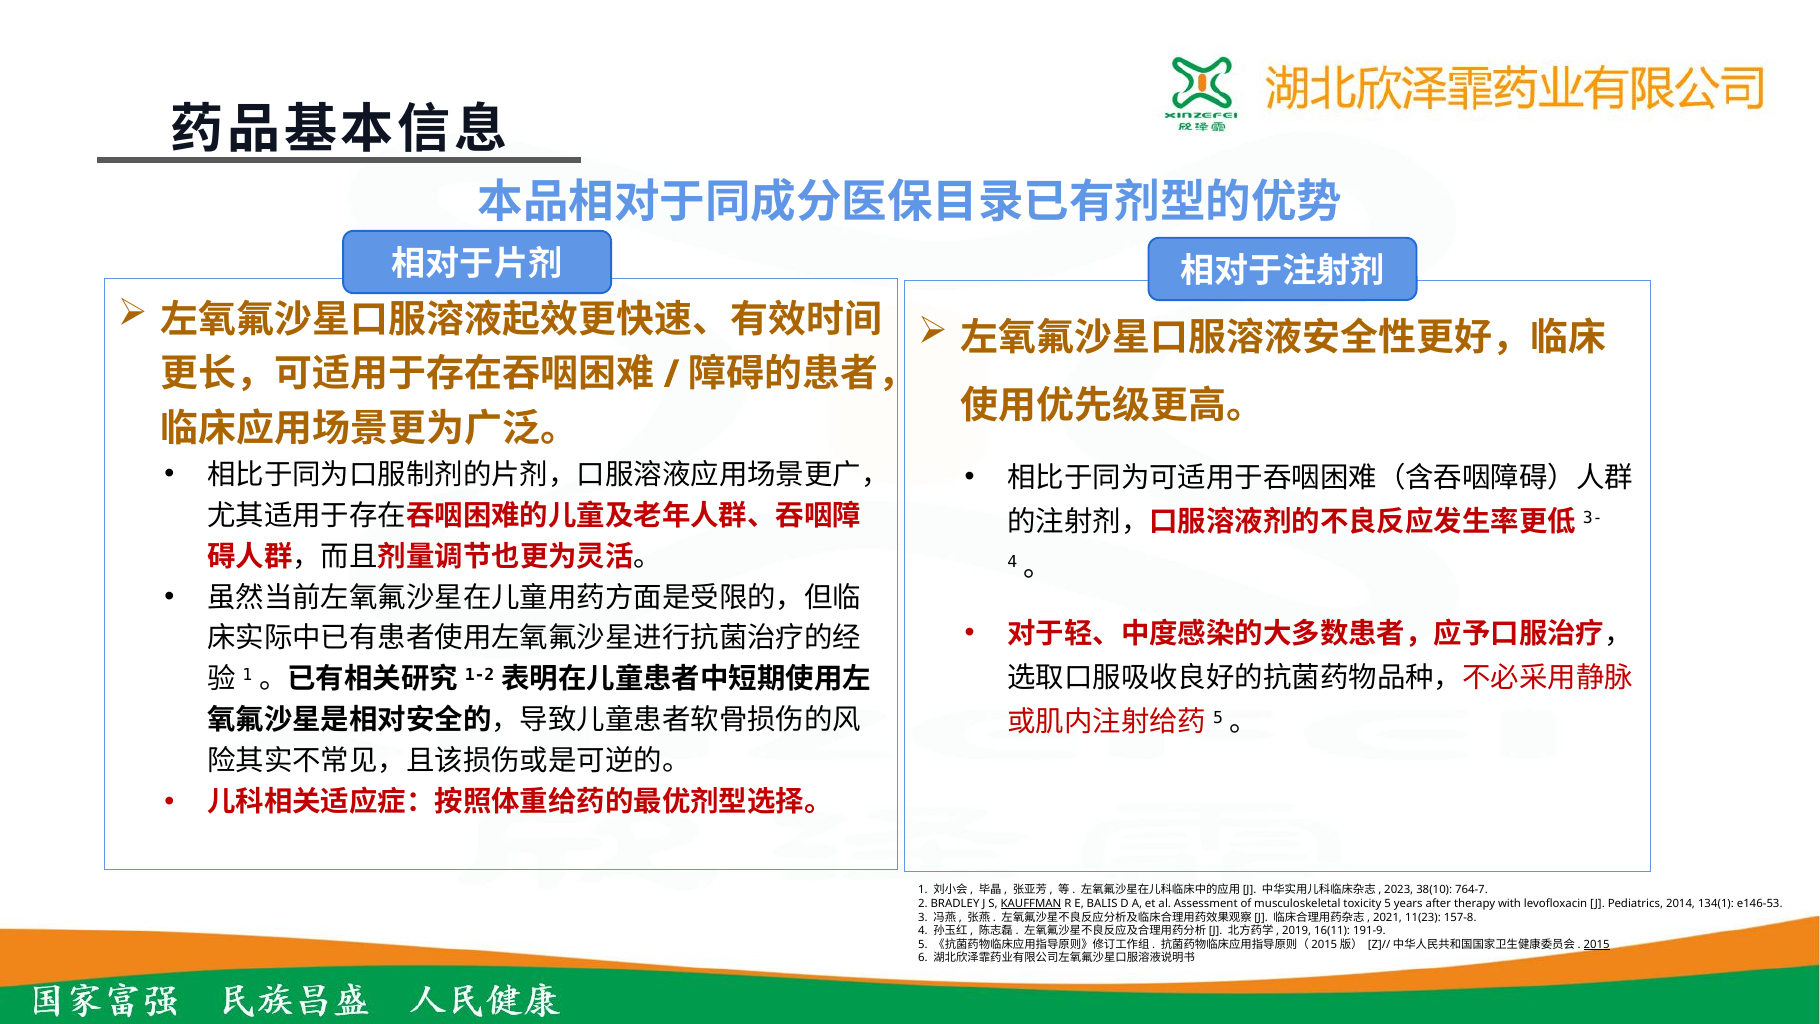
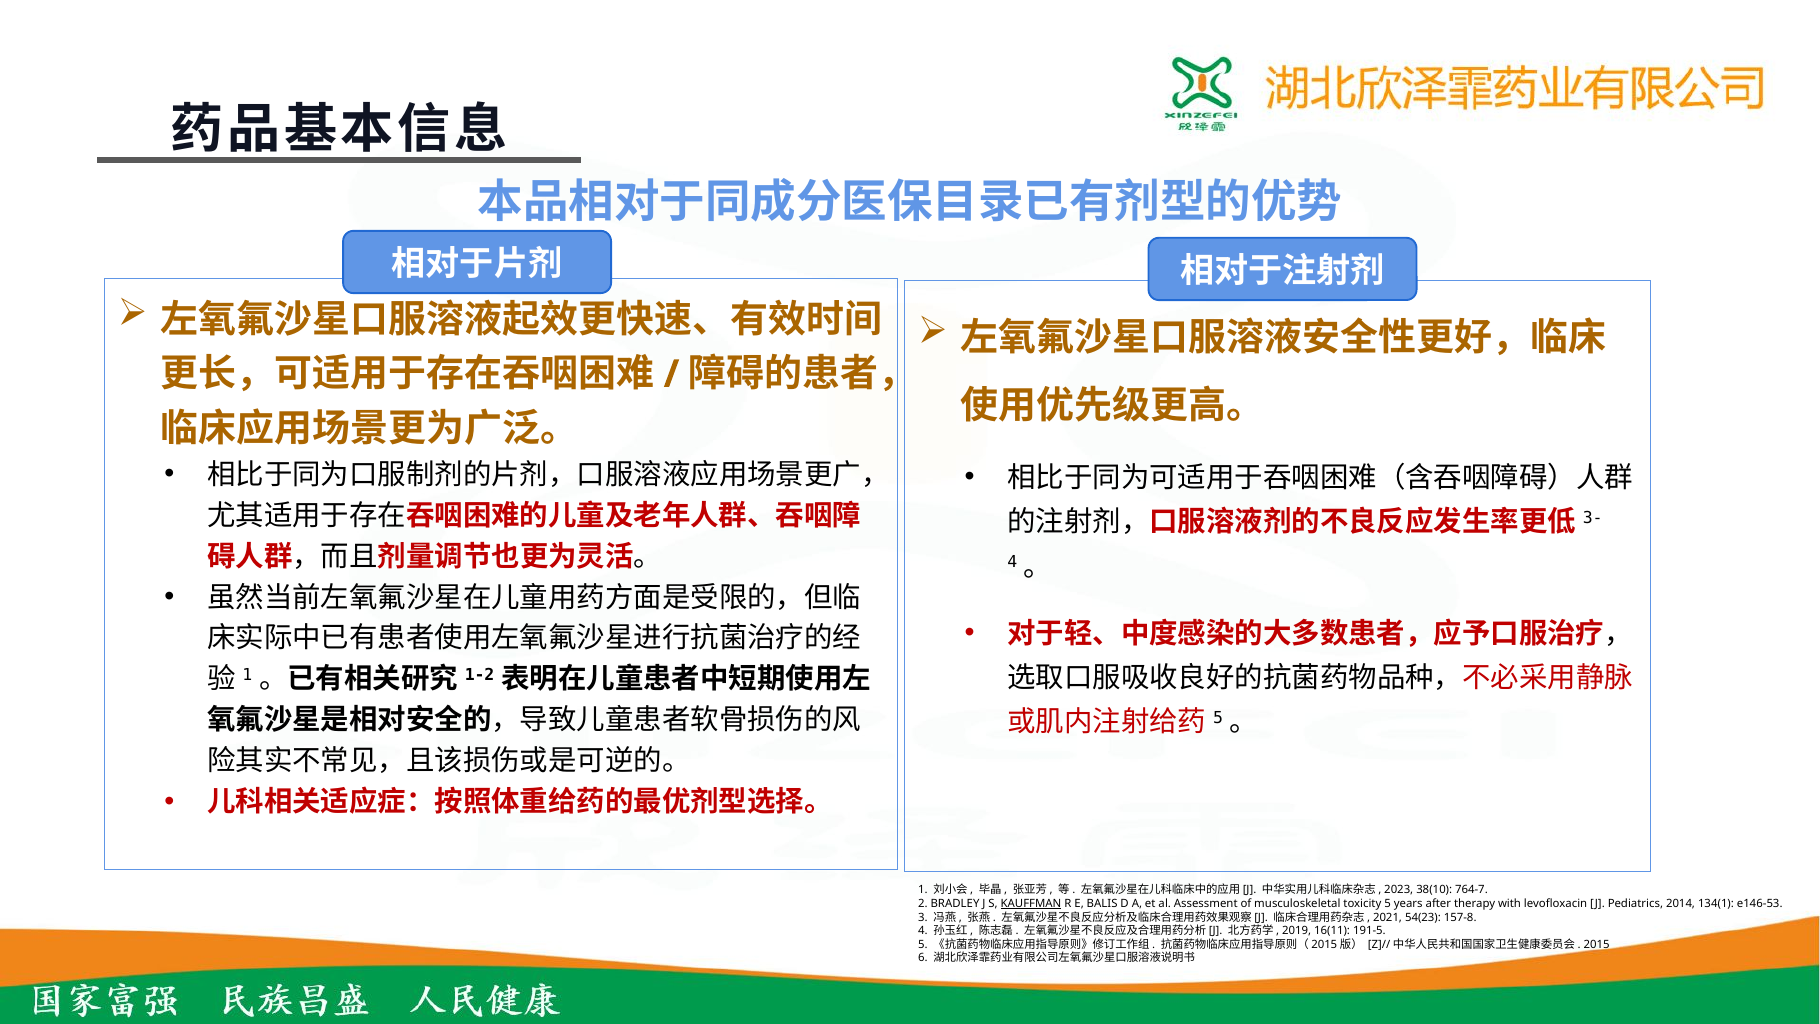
11(23: 11(23 -> 54(23
191-9: 191-9 -> 191-5
2015 underline: present -> none
